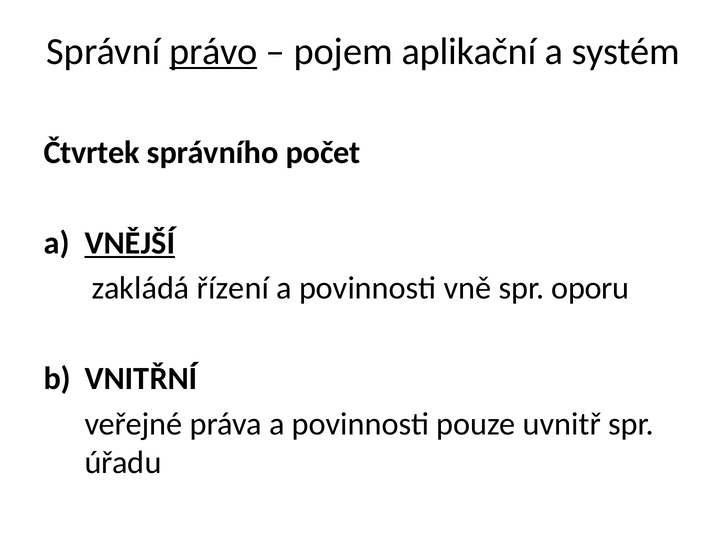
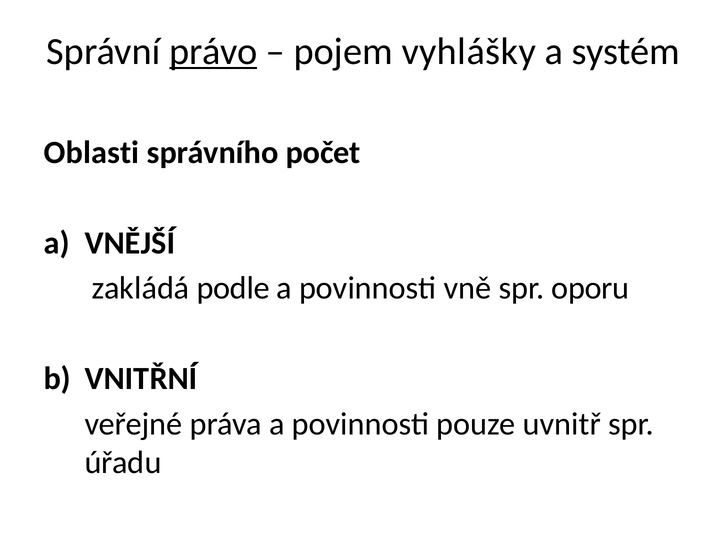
aplikační: aplikační -> vyhlášky
Čtvrtek: Čtvrtek -> Oblasti
VNĚJŠÍ underline: present -> none
řízení: řízení -> podle
